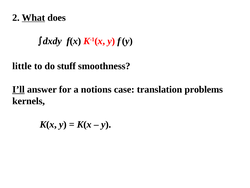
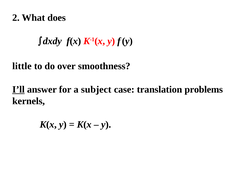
What underline: present -> none
stuff: stuff -> over
notions: notions -> subject
